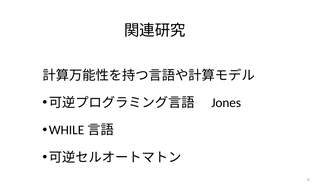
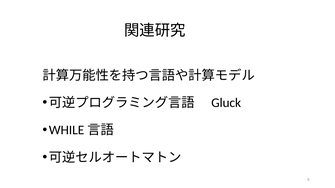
Jones: Jones -> Gluck
